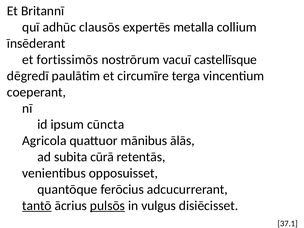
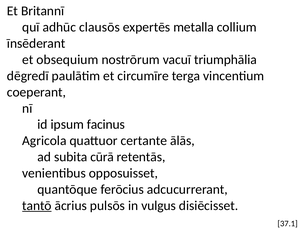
fortissimōs: fortissimōs -> obsequium
castellīsque: castellīsque -> triumphālia
cūncta: cūncta -> facinus
mānibus: mānibus -> certante
pulsōs underline: present -> none
